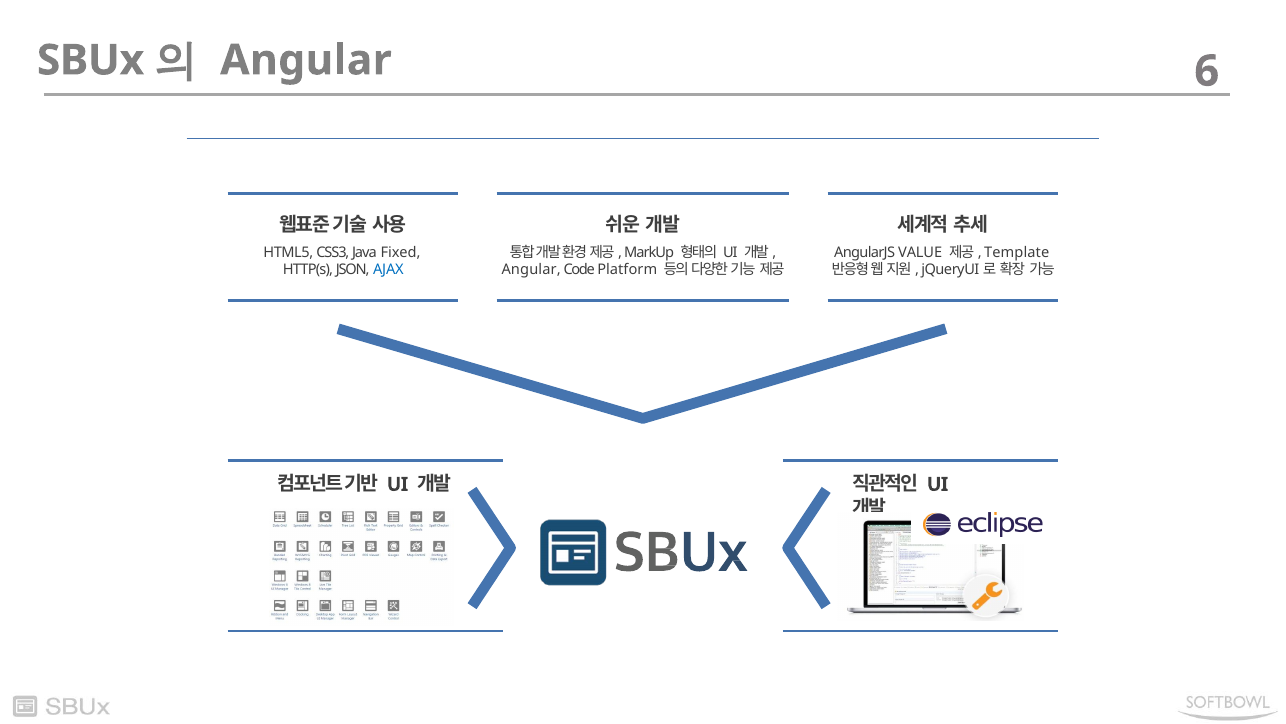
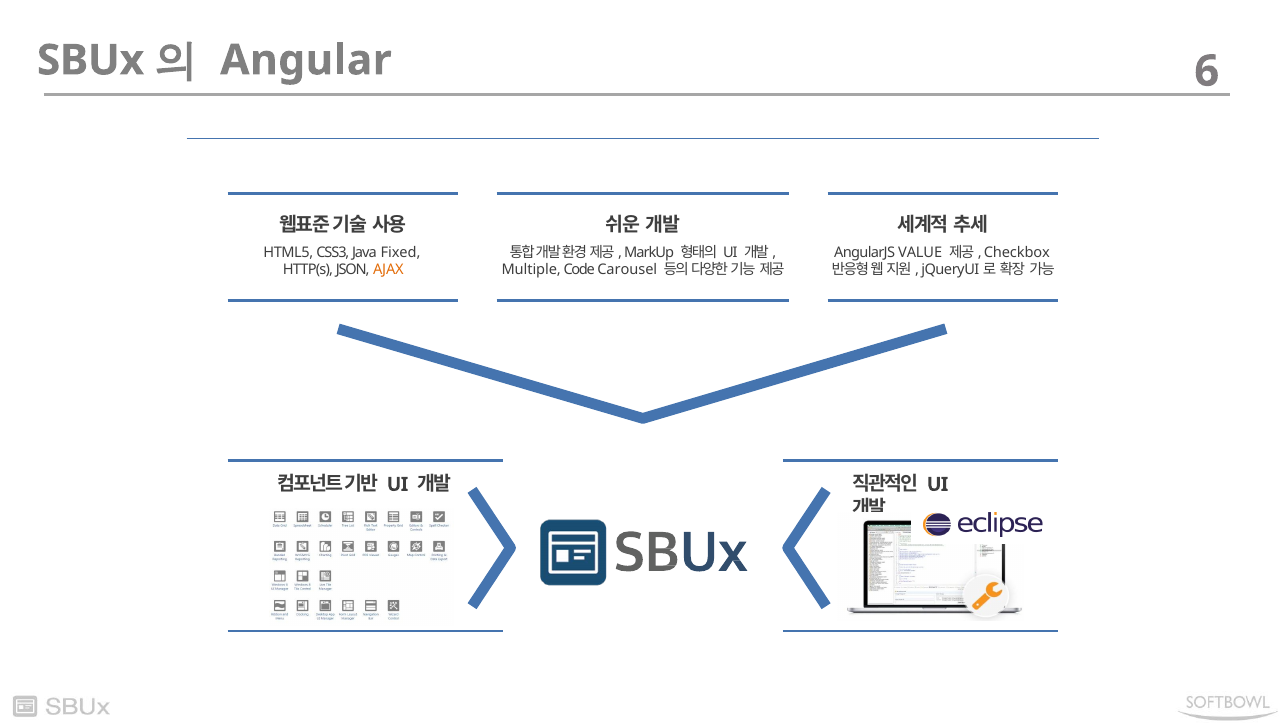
Template: Template -> Checkbox
AJAX colour: blue -> orange
Angular at (531, 270): Angular -> Multiple
Platform: Platform -> Carousel
